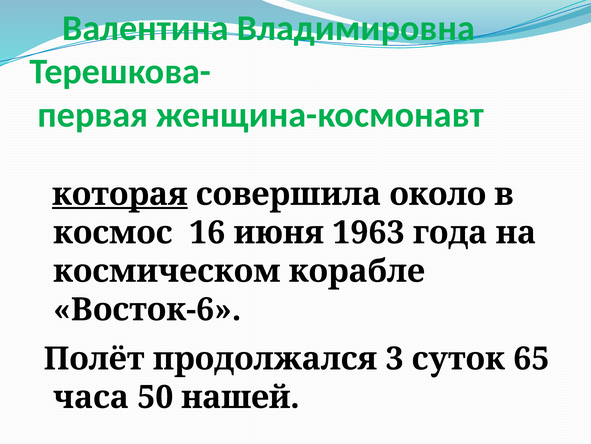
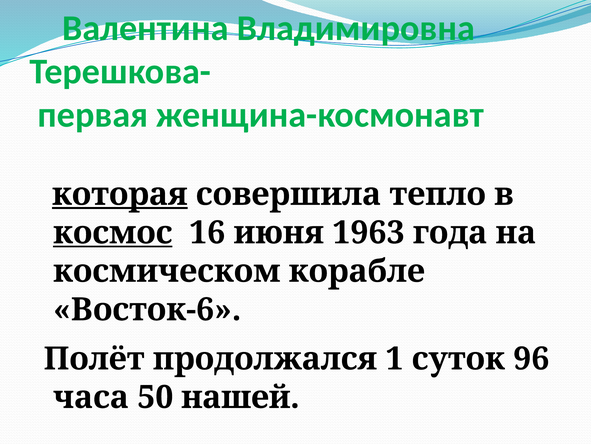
около: около -> тепло
космос underline: none -> present
3: 3 -> 1
65: 65 -> 96
